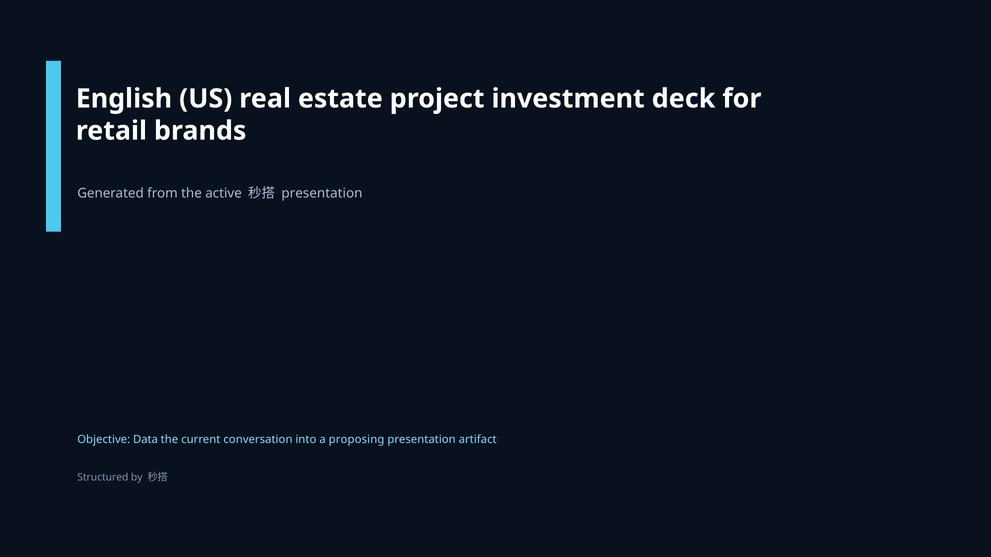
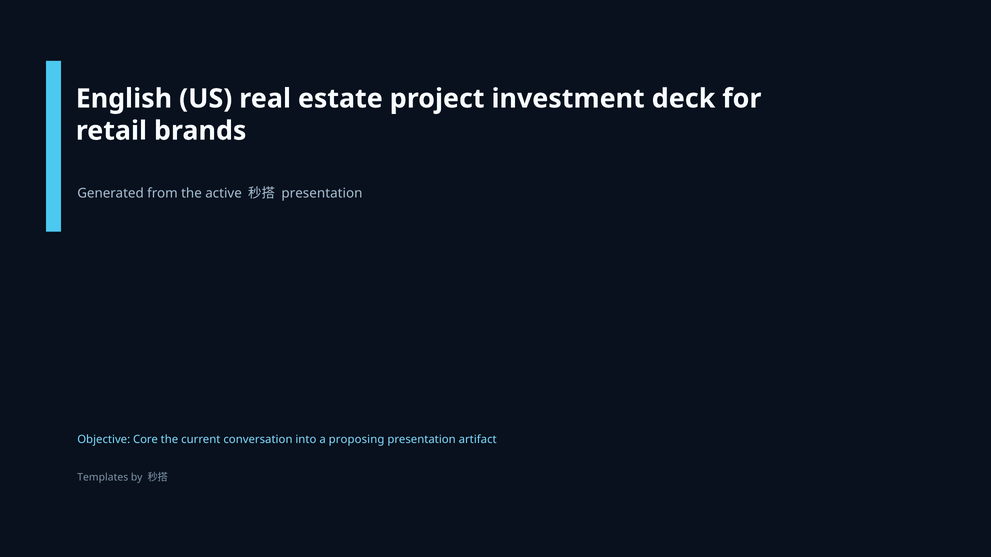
Data: Data -> Core
Structured: Structured -> Templates
